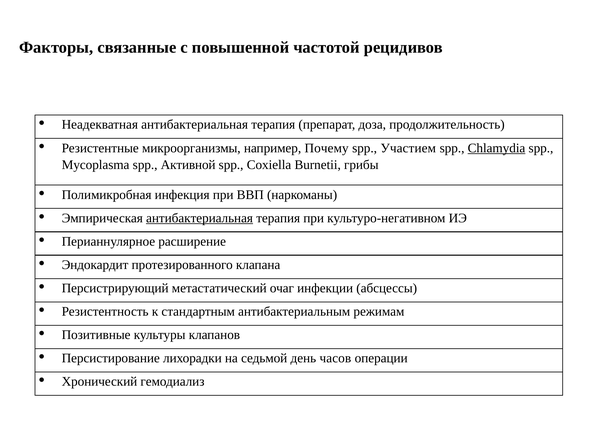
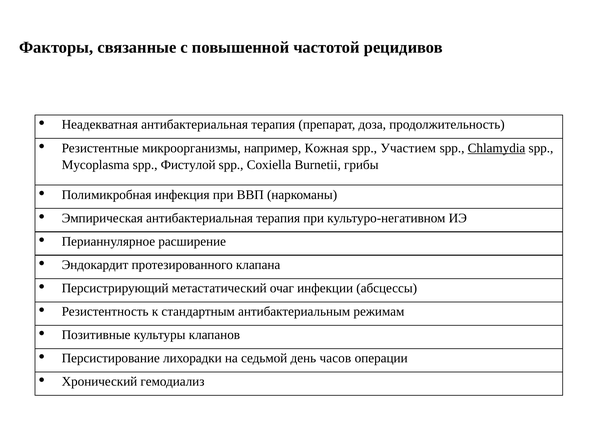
Почему: Почему -> Кожная
Активной: Активной -> Фистулой
антибактериальная at (200, 218) underline: present -> none
